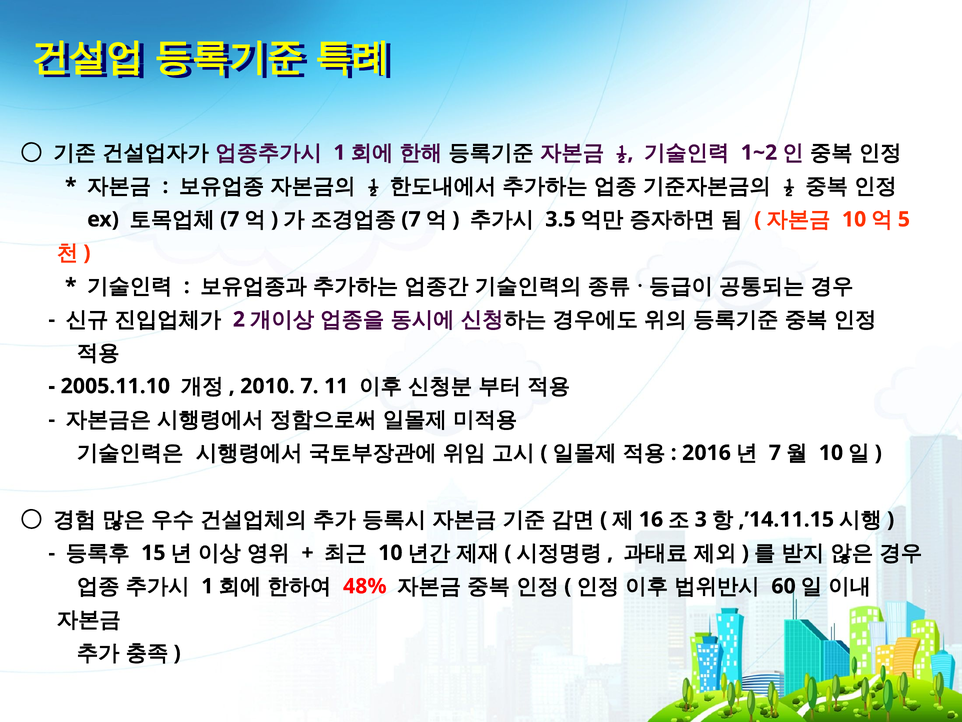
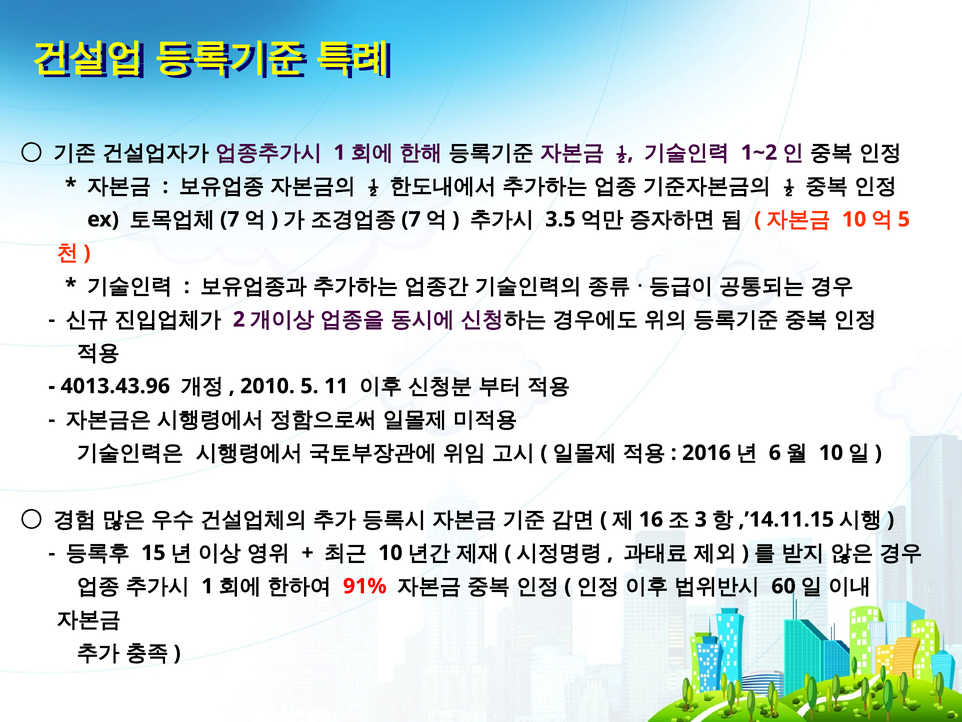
2005.11.10: 2005.11.10 -> 4013.43.96
2010 7: 7 -> 5
7 at (775, 453): 7 -> 6
48%: 48% -> 91%
